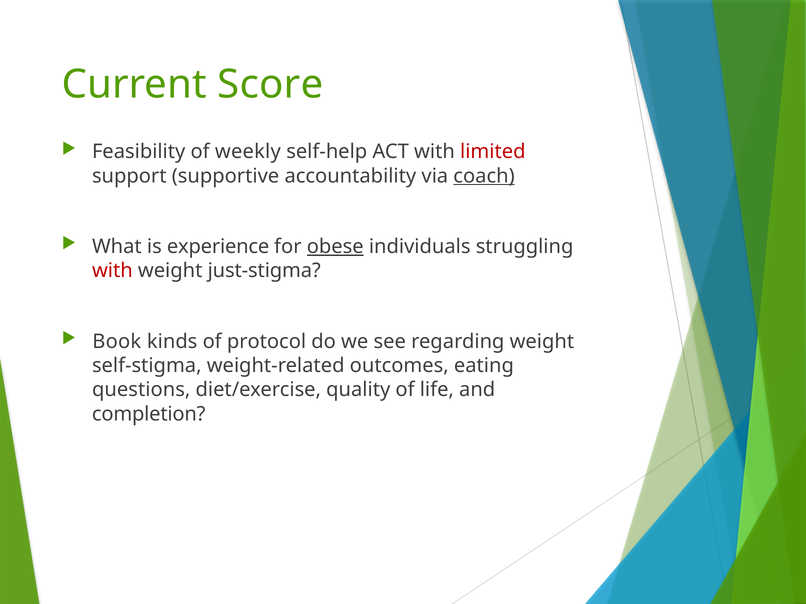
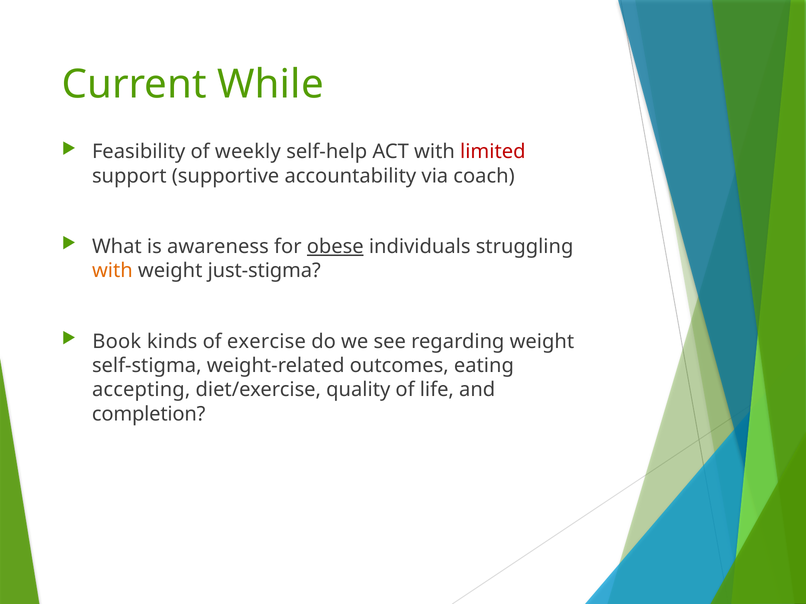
Score: Score -> While
coach underline: present -> none
experience: experience -> awareness
with at (112, 271) colour: red -> orange
protocol: protocol -> exercise
questions: questions -> accepting
